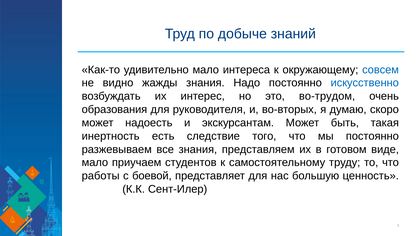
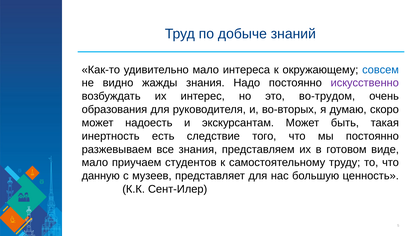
искусственно colour: blue -> purple
работы: работы -> данную
боевой: боевой -> музеев
